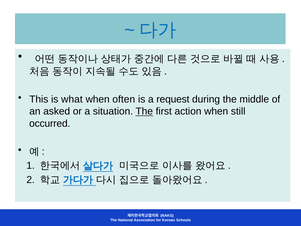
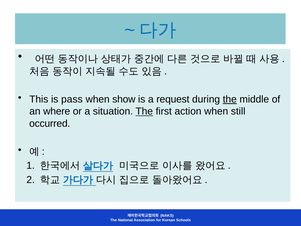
what: what -> pass
often: often -> show
the at (230, 99) underline: none -> present
asked: asked -> where
